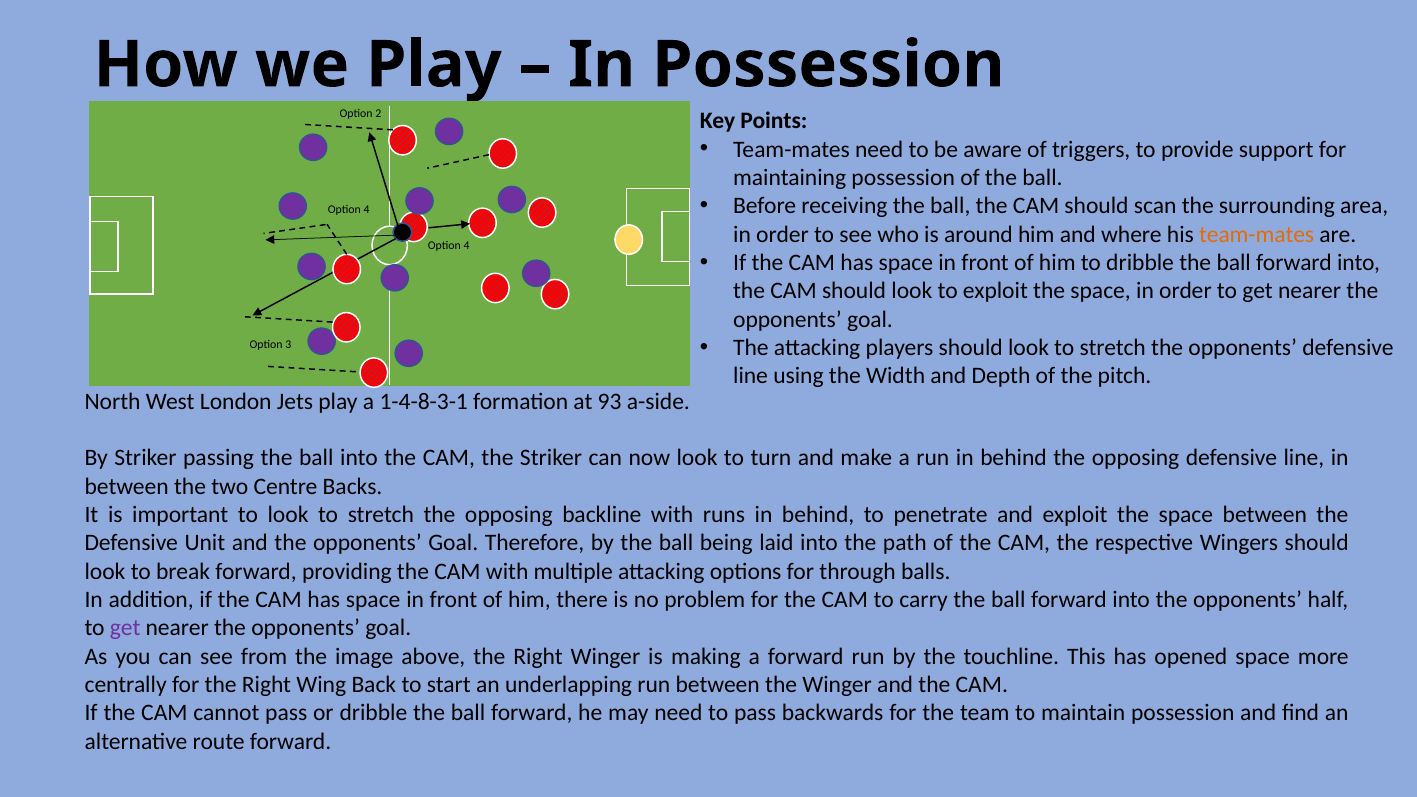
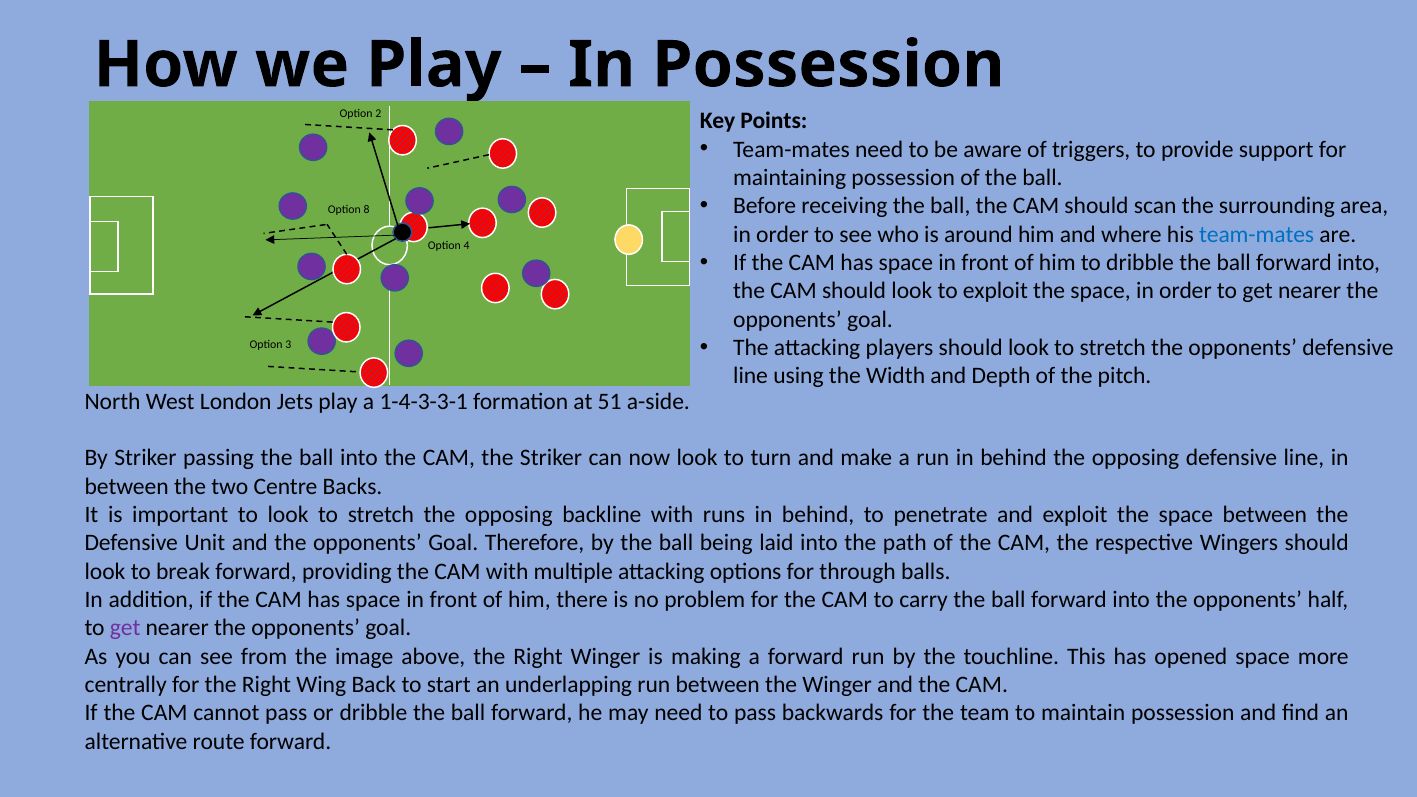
4 at (367, 210): 4 -> 8
team-mates at (1257, 234) colour: orange -> blue
1-4-8-3-1: 1-4-8-3-1 -> 1-4-3-3-1
93: 93 -> 51
